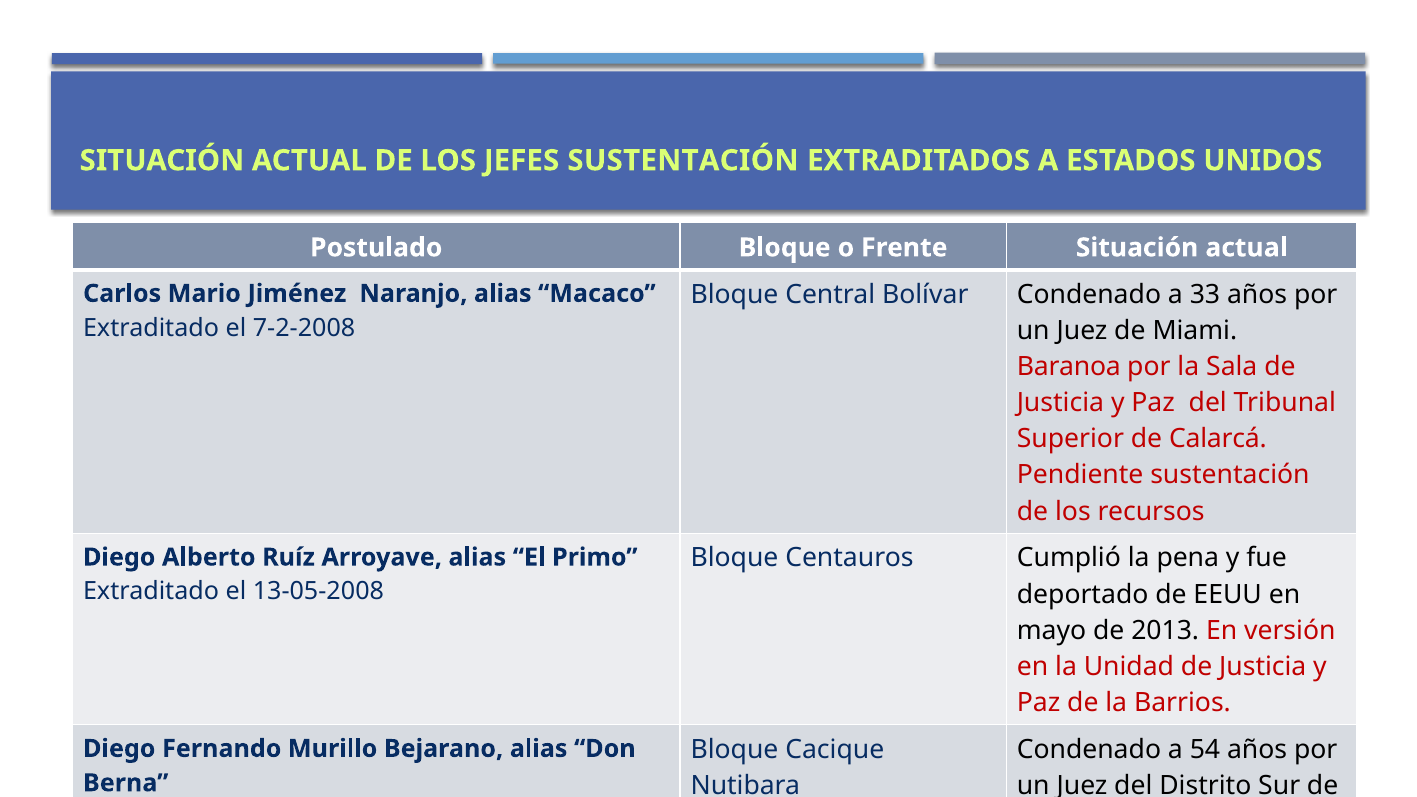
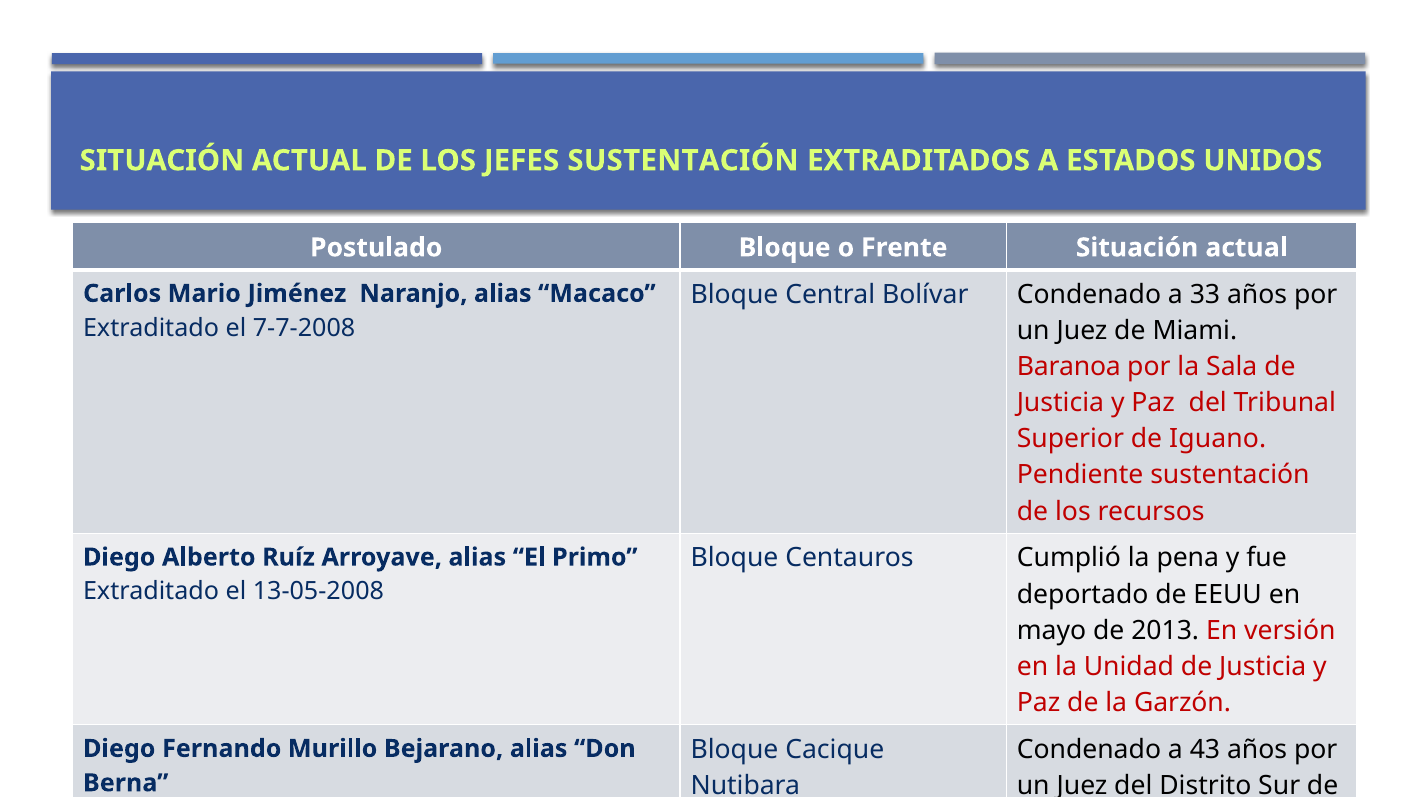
7-2-2008: 7-2-2008 -> 7-7-2008
Calarcá: Calarcá -> Iguano
Barrios: Barrios -> Garzón
54: 54 -> 43
